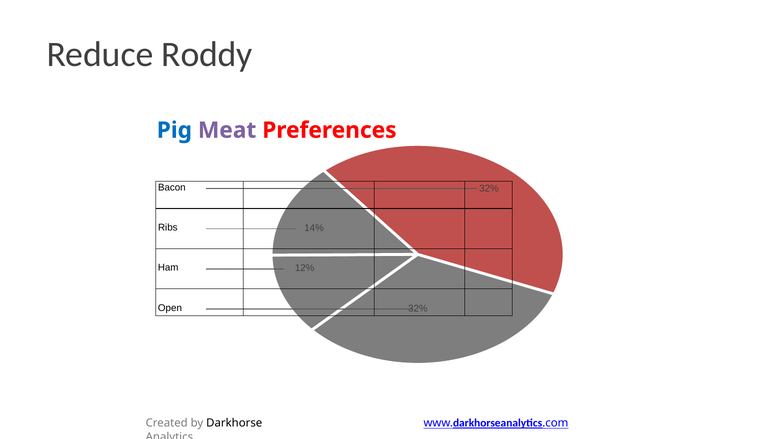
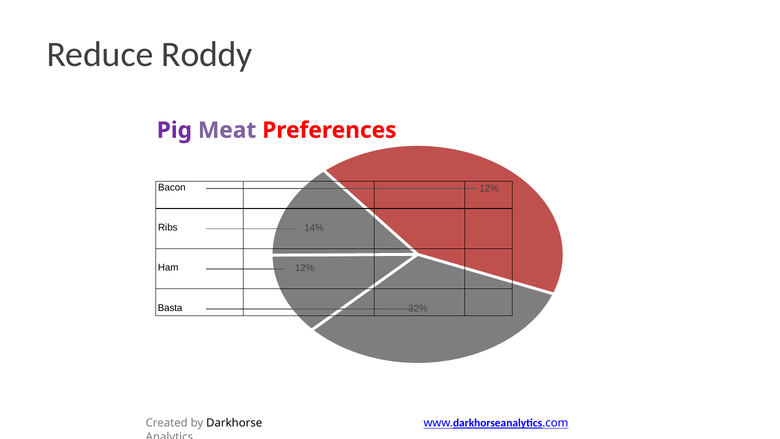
Pig colour: blue -> purple
Bacon 32%: 32% -> 12%
Open: Open -> Basta
